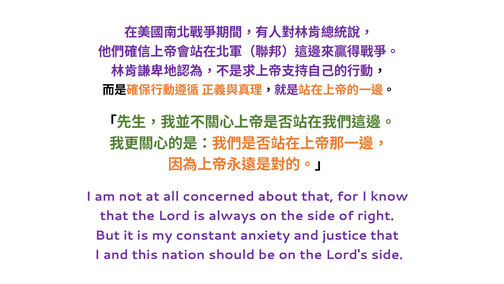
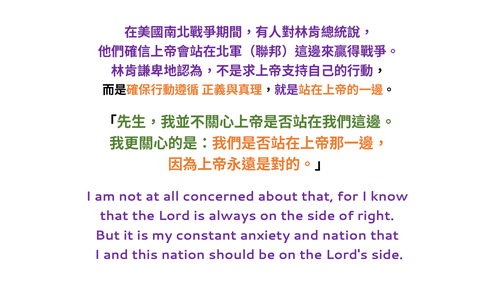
and justice: justice -> nation
